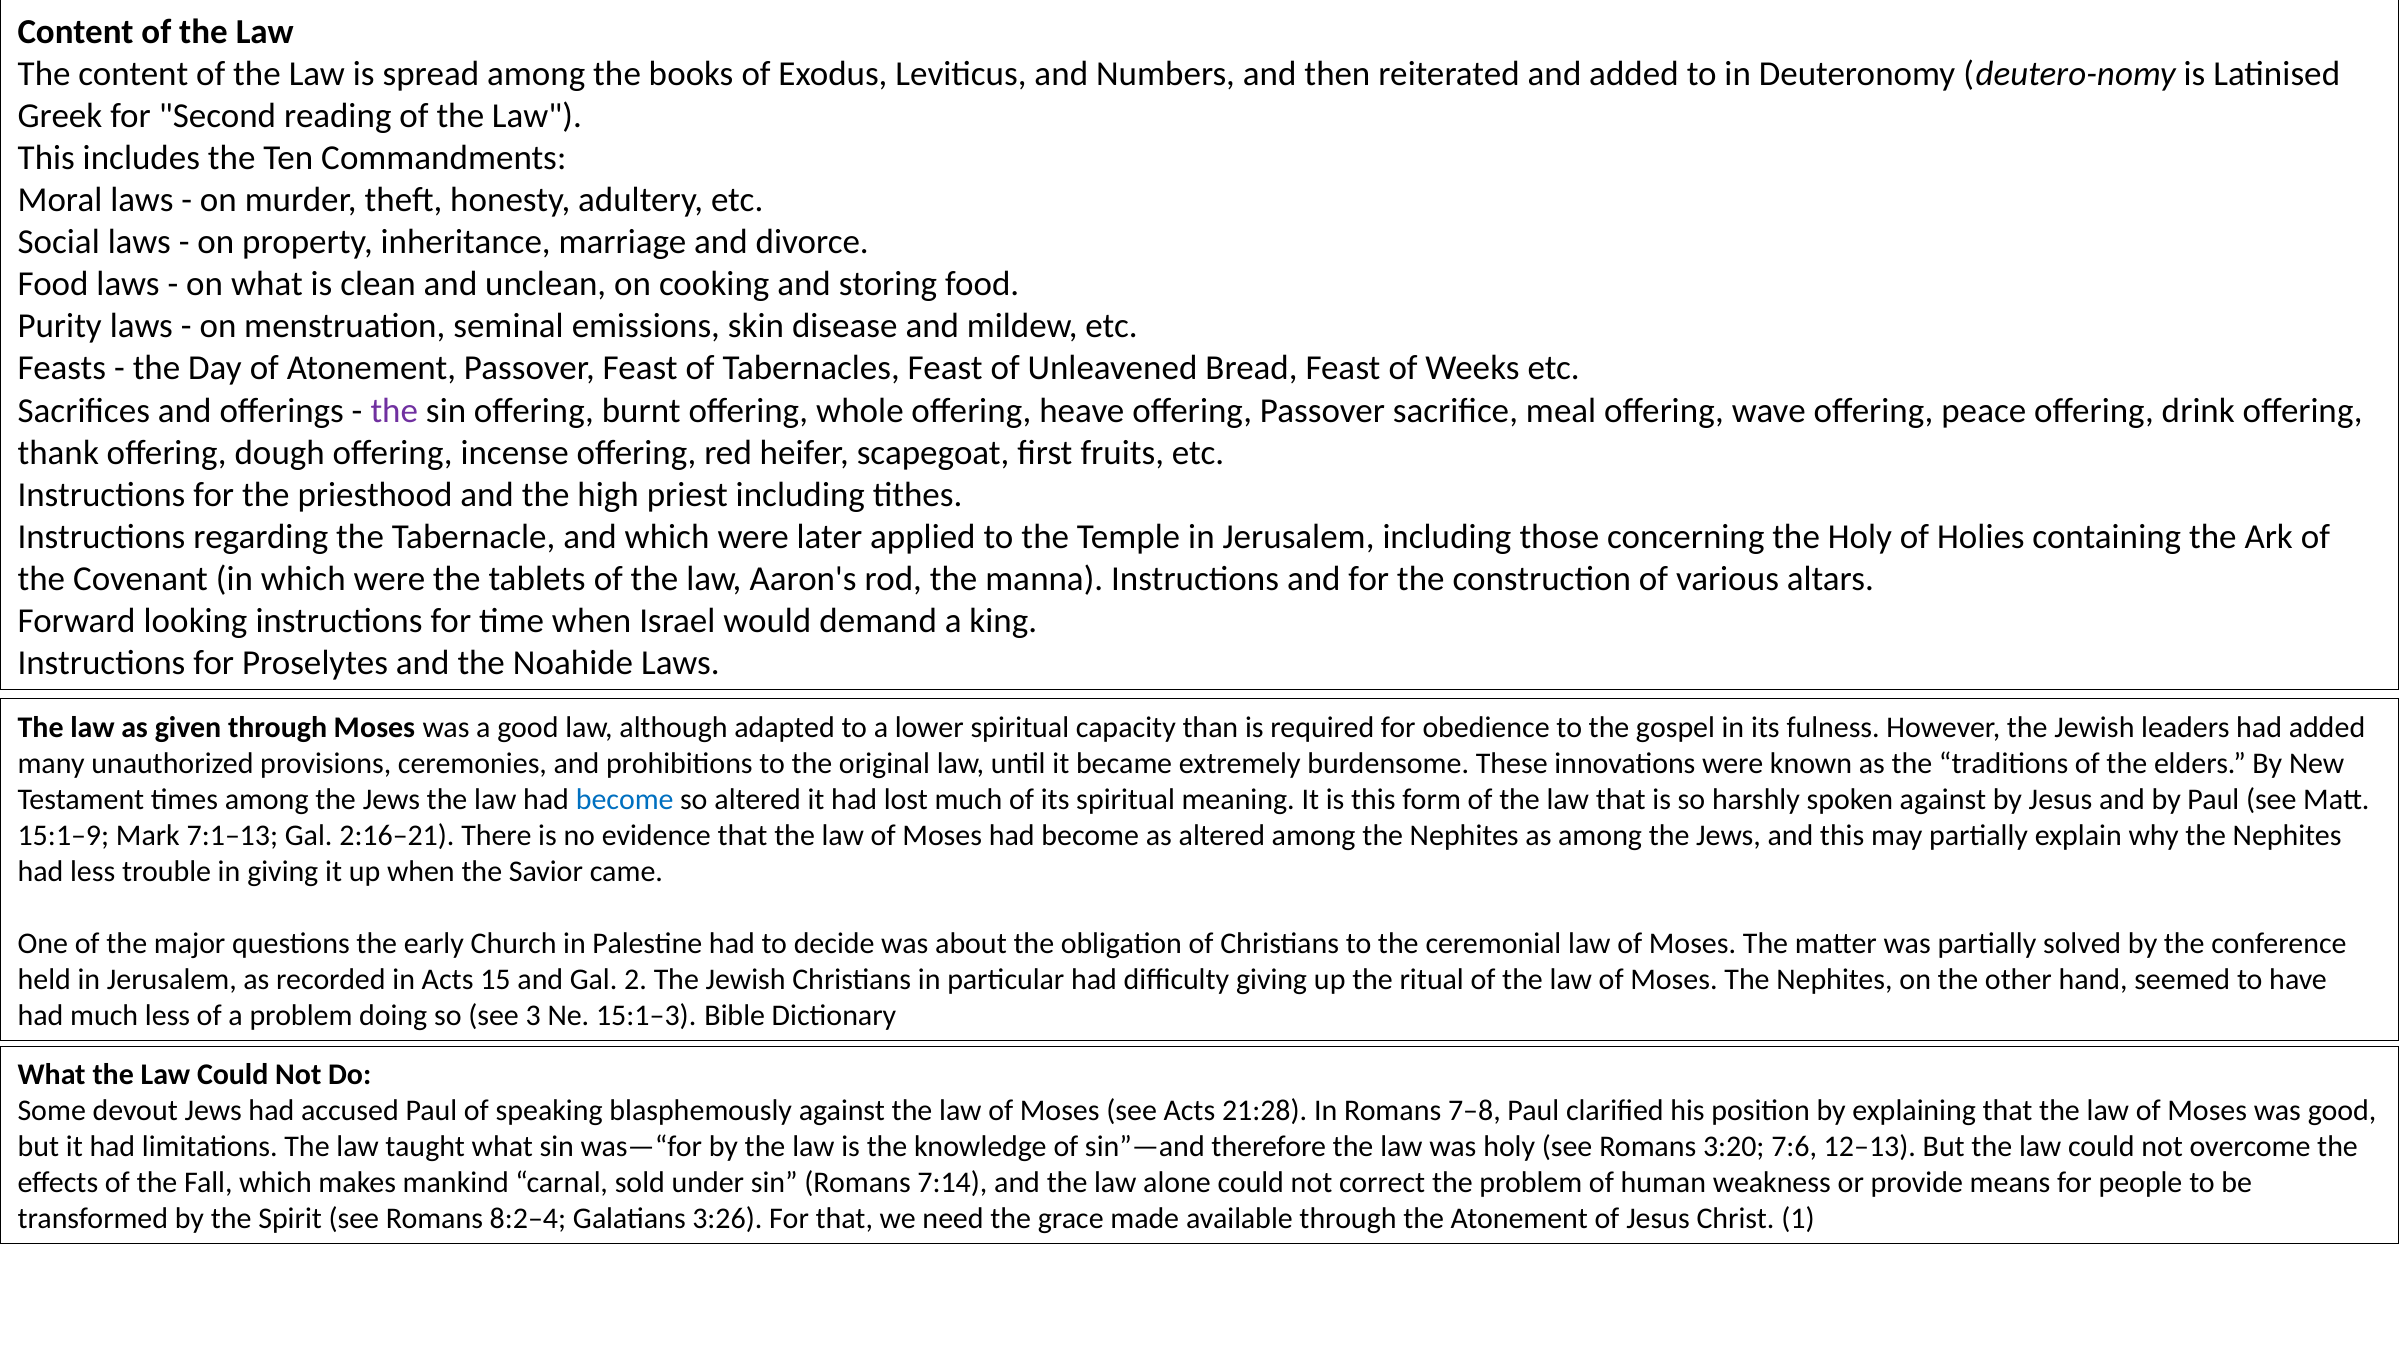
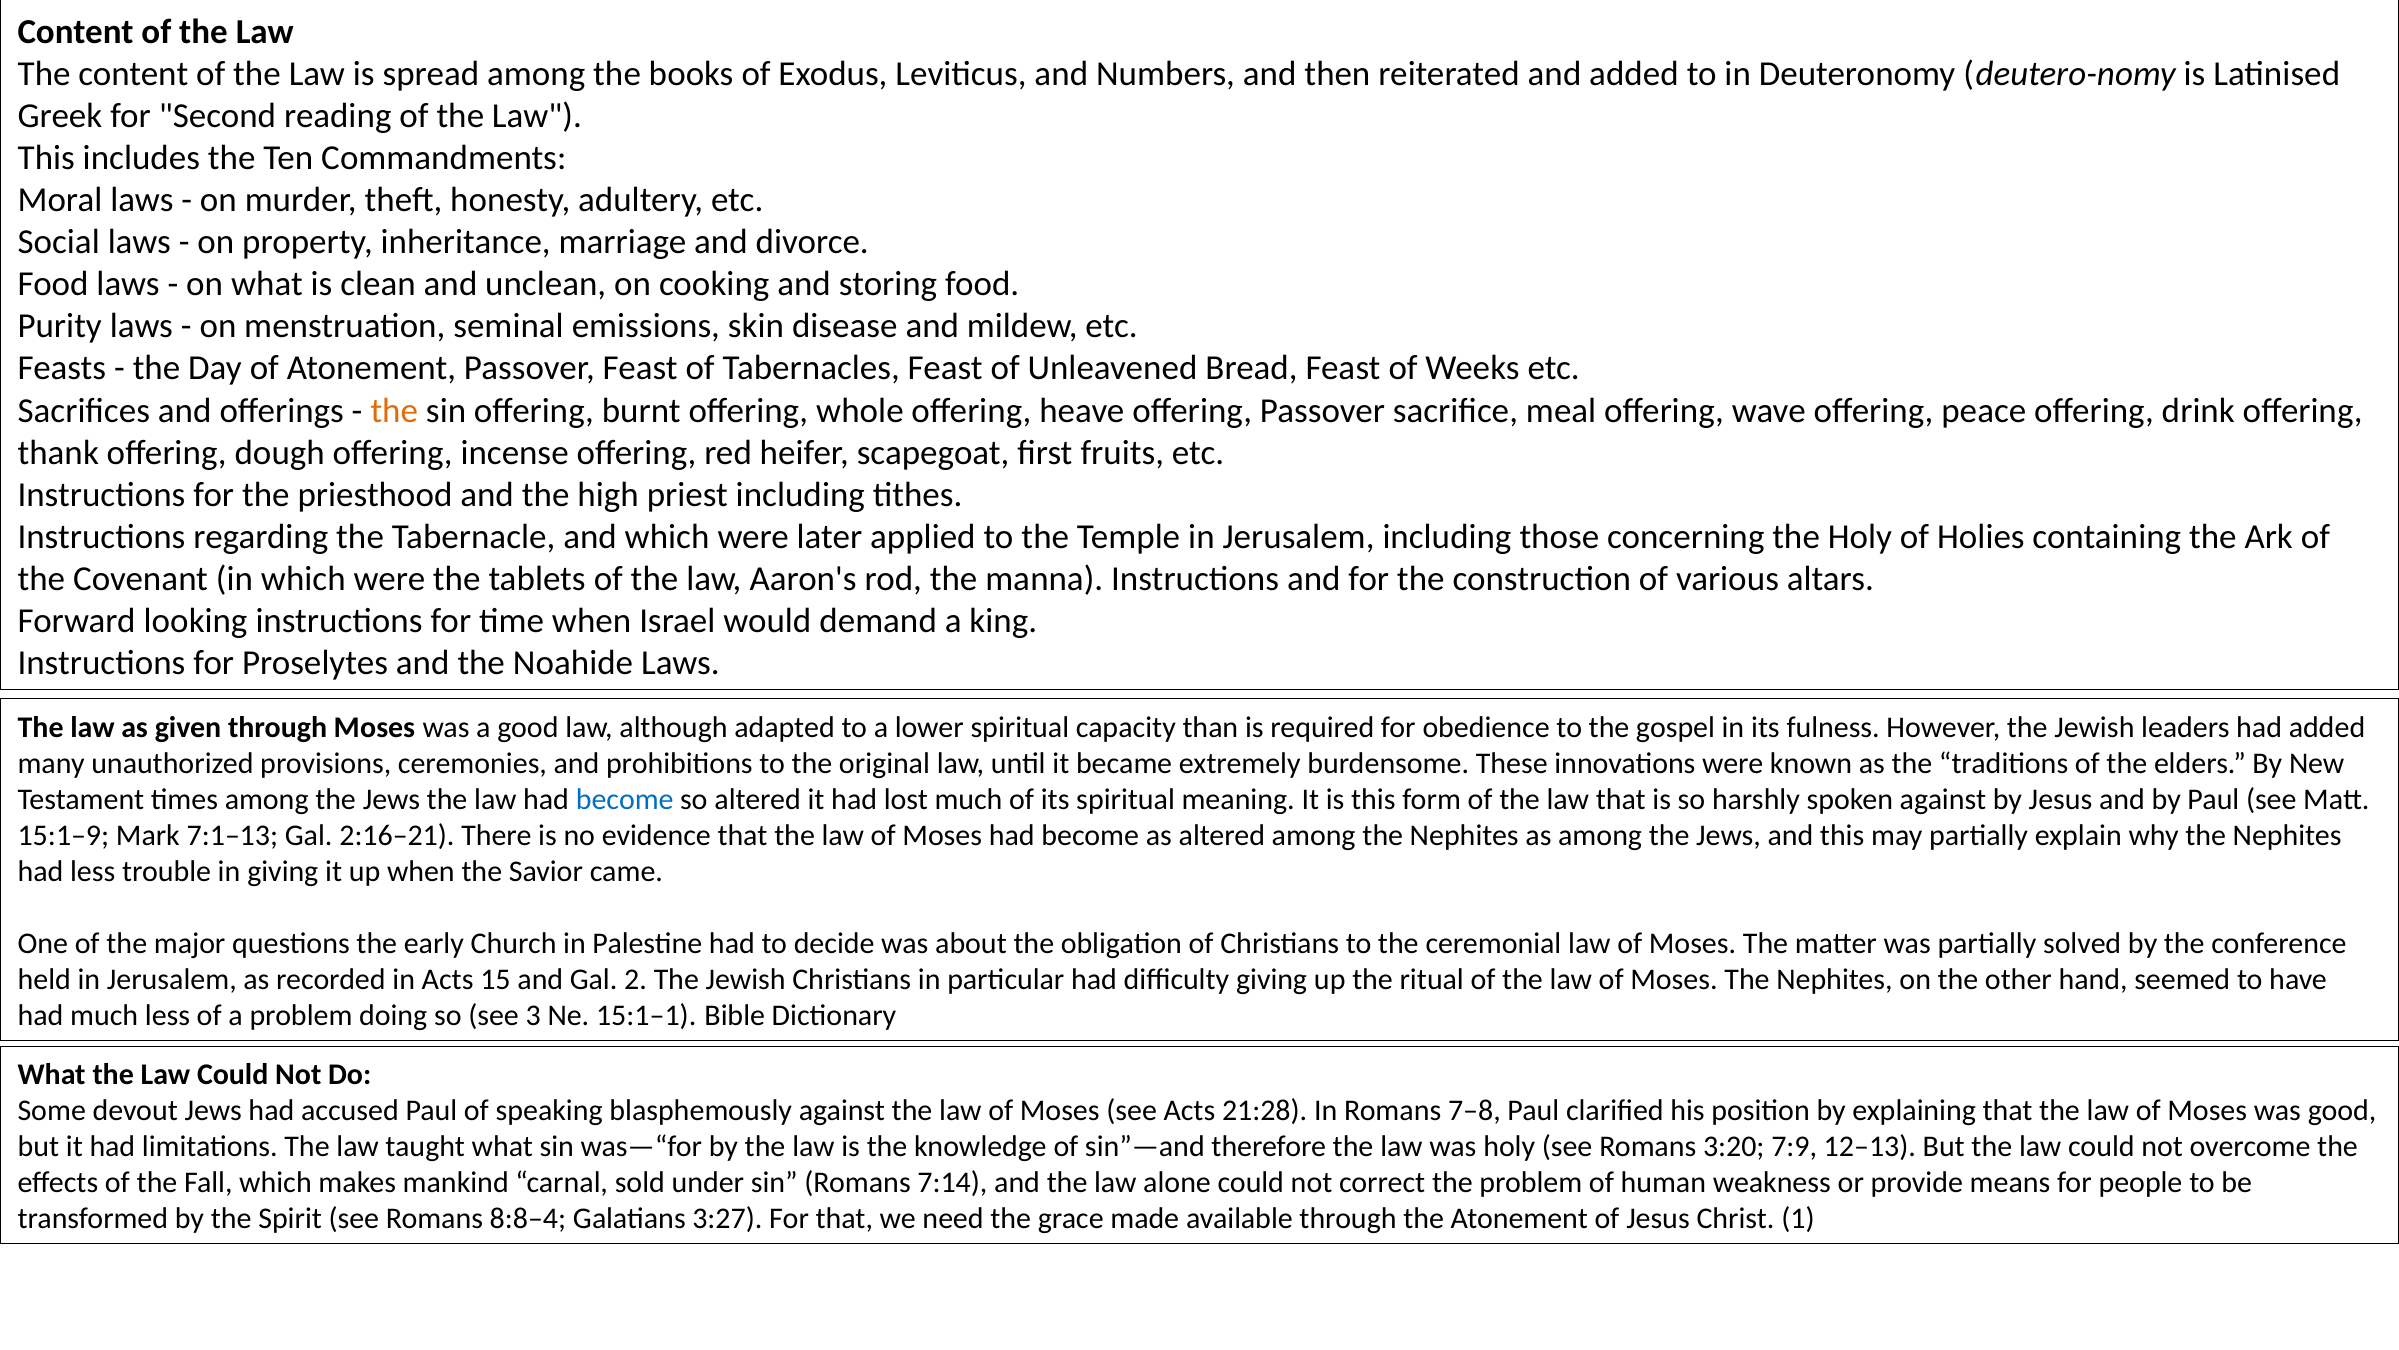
the at (394, 410) colour: purple -> orange
15:1–3: 15:1–3 -> 15:1–1
7:6: 7:6 -> 7:9
8:2–4: 8:2–4 -> 8:8–4
3:26: 3:26 -> 3:27
